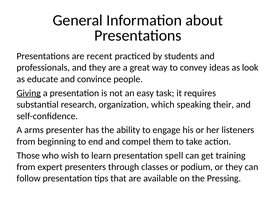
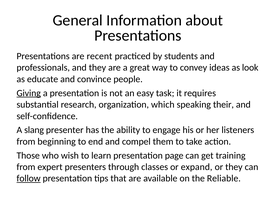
arms: arms -> slang
spell: spell -> page
podium: podium -> expand
follow underline: none -> present
Pressing: Pressing -> Reliable
